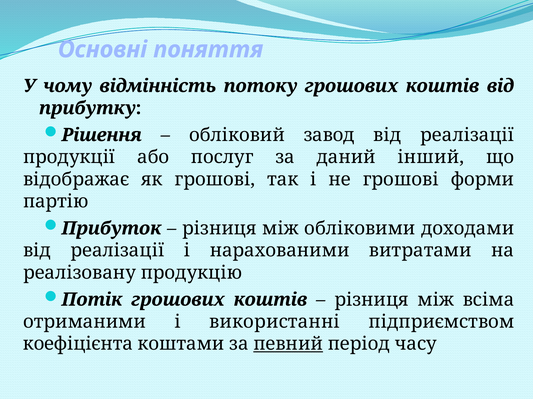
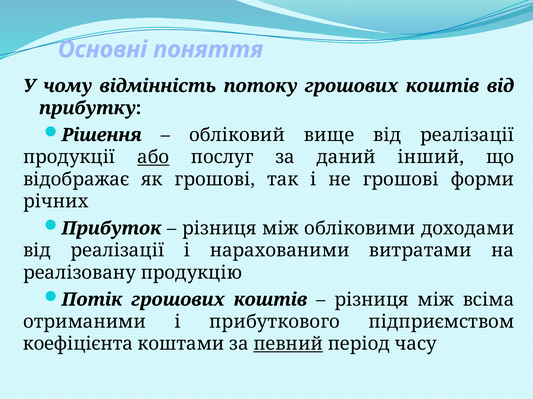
завод: завод -> вище
або underline: none -> present
партію: партію -> річних
використанні: використанні -> прибуткового
